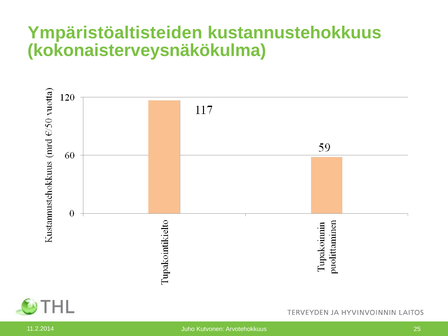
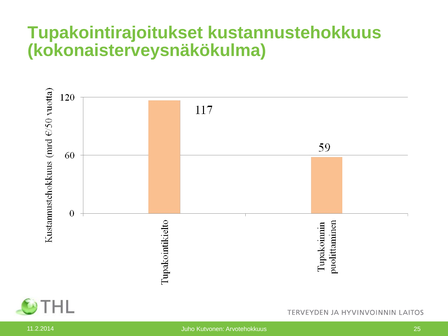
Ympäristöaltisteiden: Ympäristöaltisteiden -> Tupakointirajoitukset
